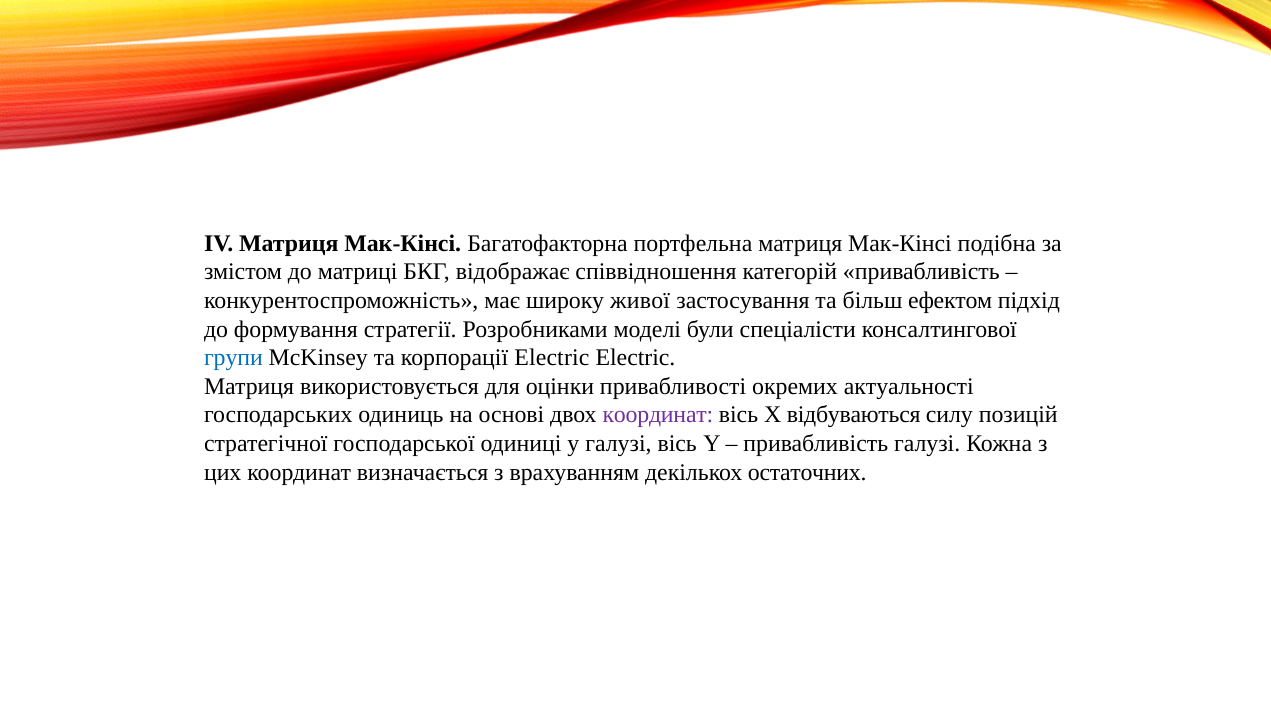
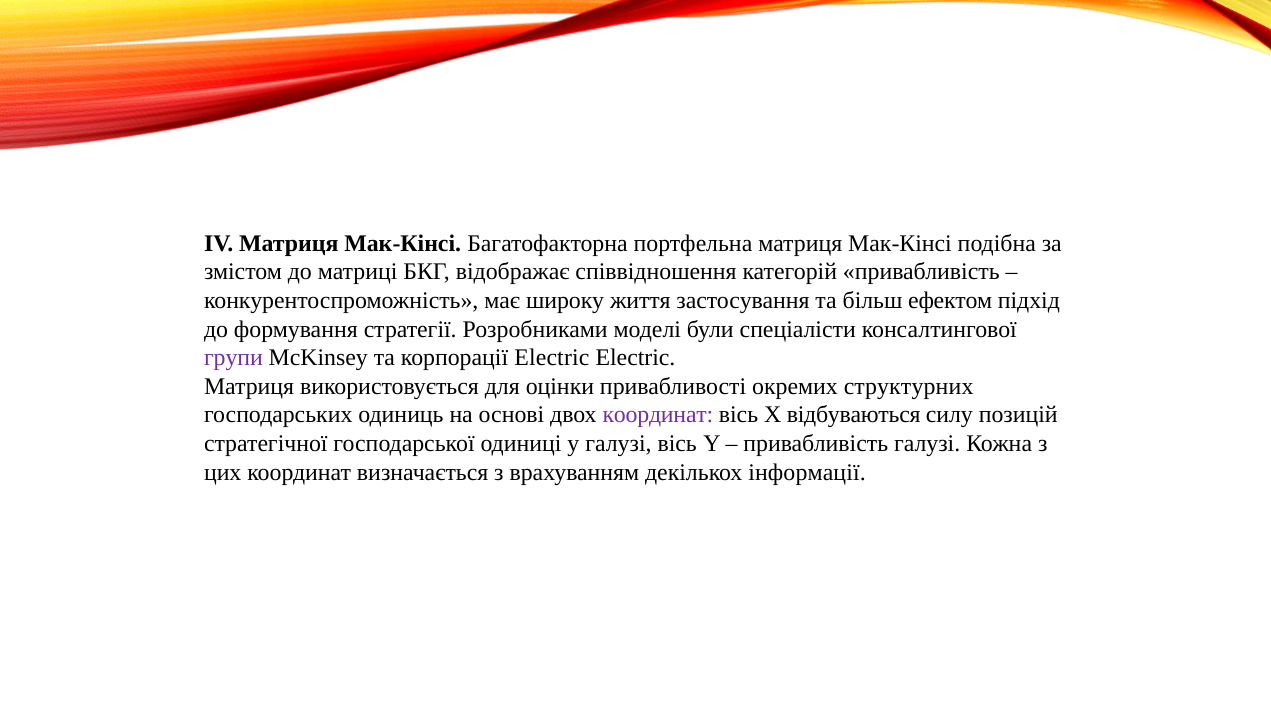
живої: живої -> життя
групи colour: blue -> purple
актуальності: актуальності -> структурних
остаточних: остаточних -> інформації
